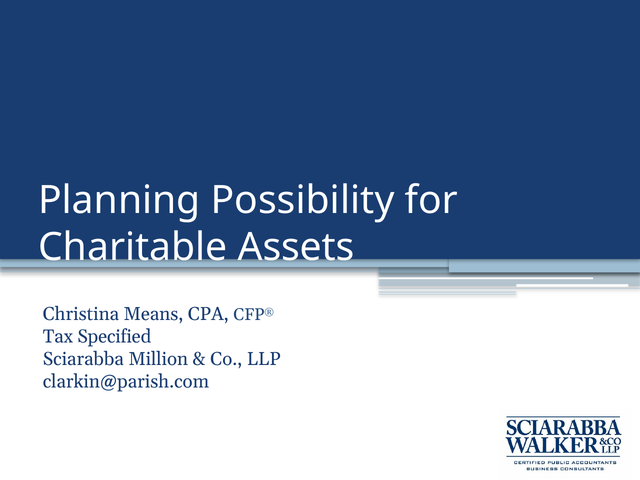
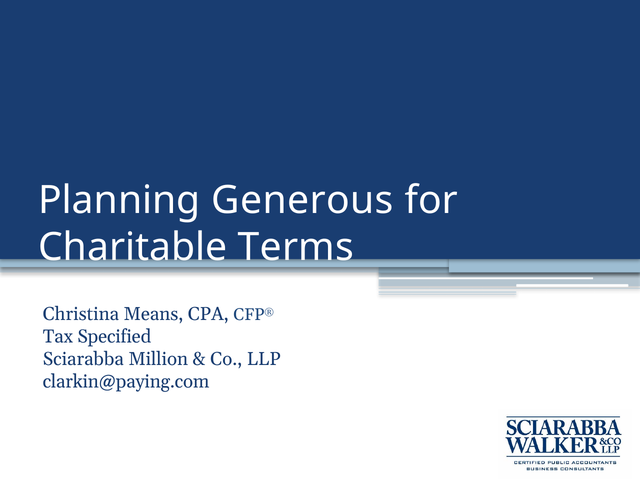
Possibility: Possibility -> Generous
Assets: Assets -> Terms
clarkin@parish.com: clarkin@parish.com -> clarkin@paying.com
